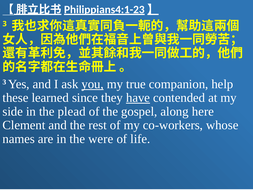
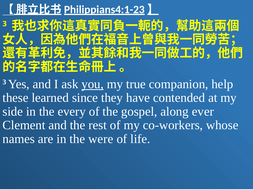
have underline: present -> none
plead: plead -> every
here: here -> ever
